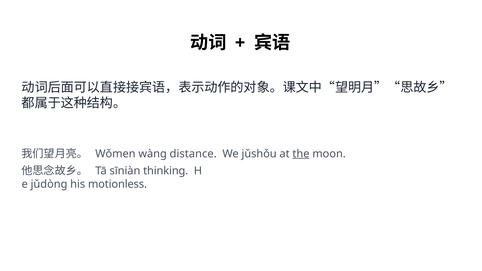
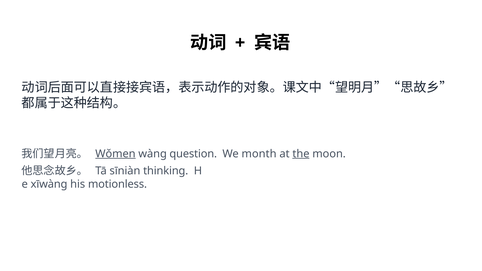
Wǒmen underline: none -> present
distance: distance -> question
jǔshǒu: jǔshǒu -> month
jǔdòng: jǔdòng -> xīwàng
